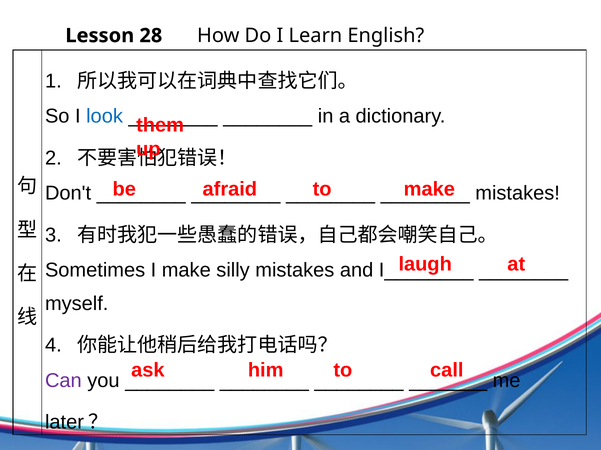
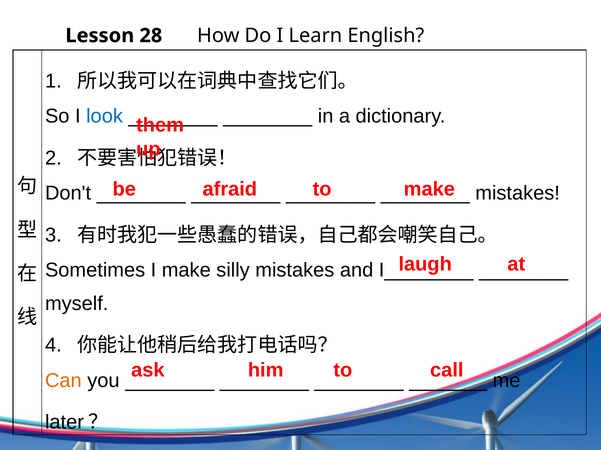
Can colour: purple -> orange
